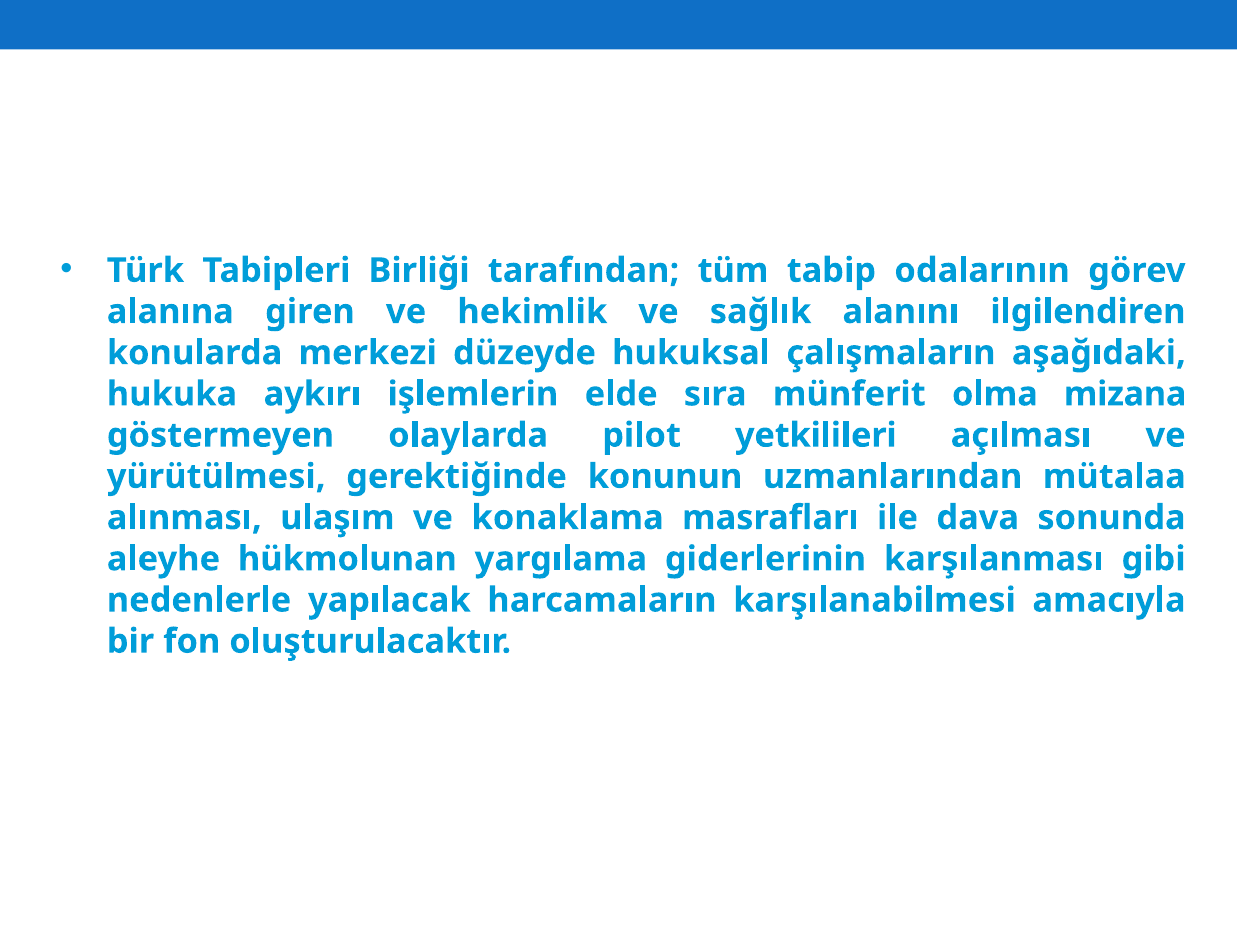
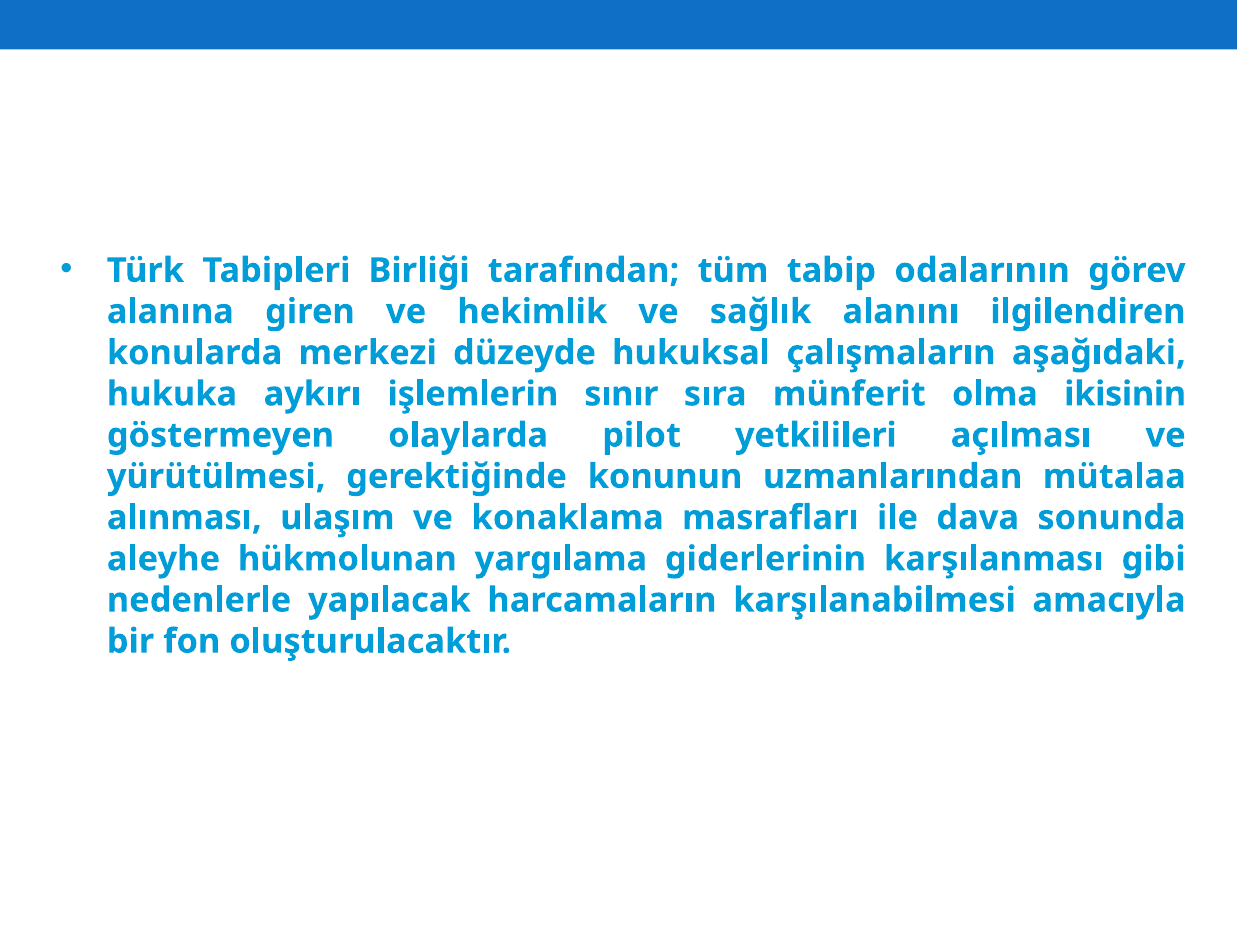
elde: elde -> sınır
mizana: mizana -> ikisinin
